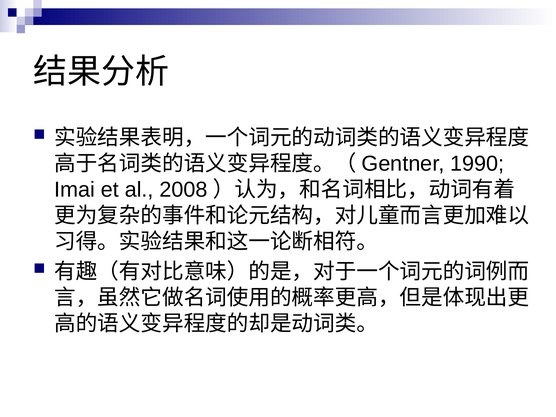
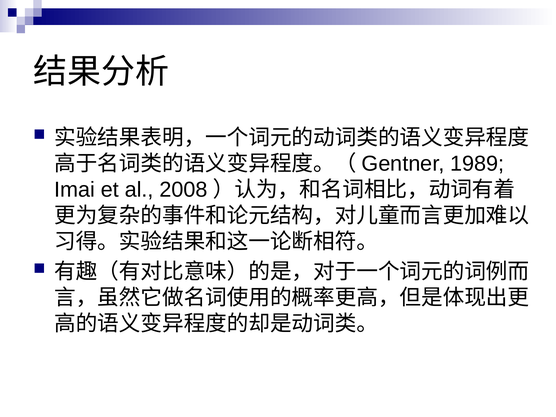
1990: 1990 -> 1989
